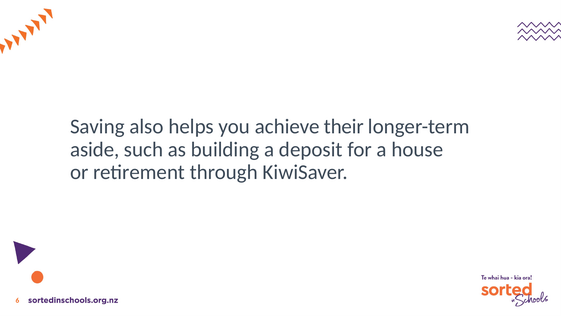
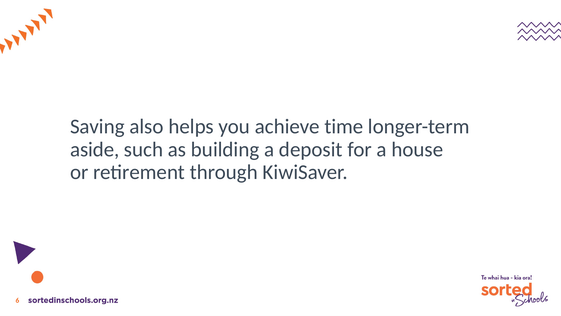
their: their -> time
